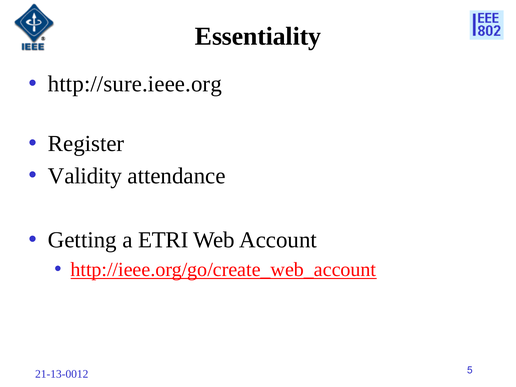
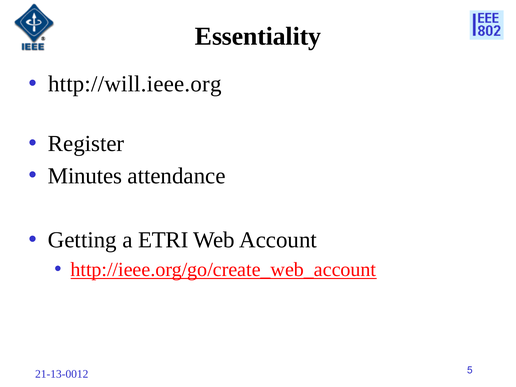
http://sure.ieee.org: http://sure.ieee.org -> http://will.ieee.org
Validity: Validity -> Minutes
